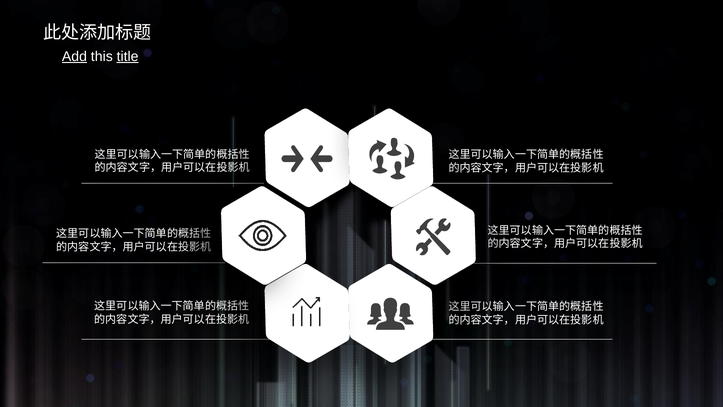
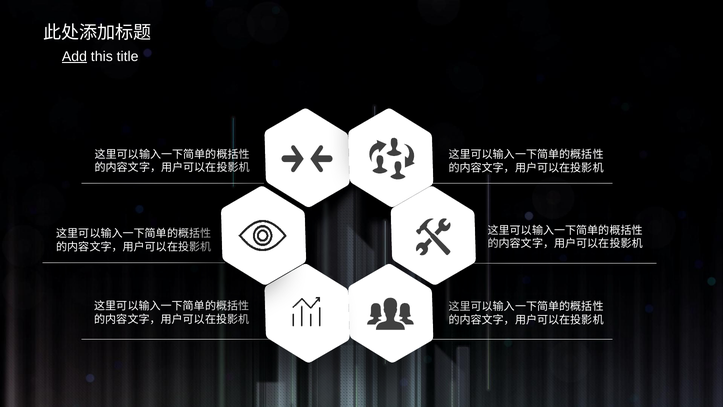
title underline: present -> none
